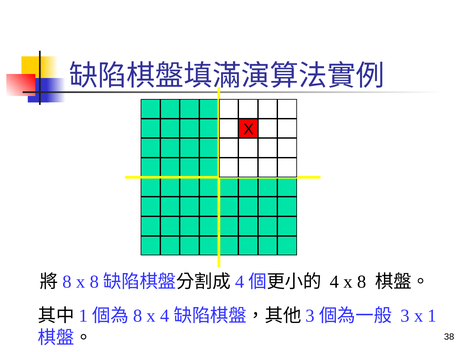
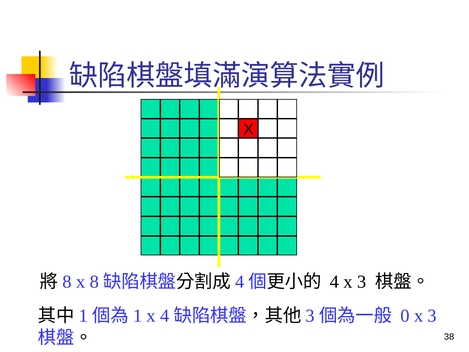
4 x 8: 8 -> 3
8 at (138, 316): 8 -> 1
3 at (405, 316): 3 -> 0
1 at (432, 316): 1 -> 3
